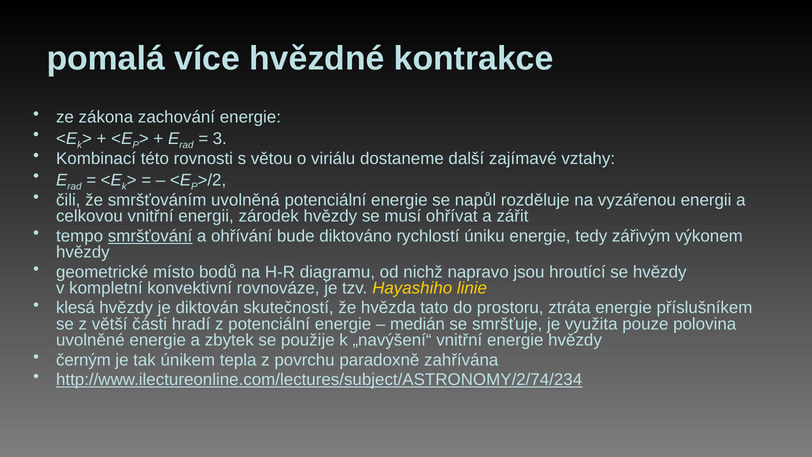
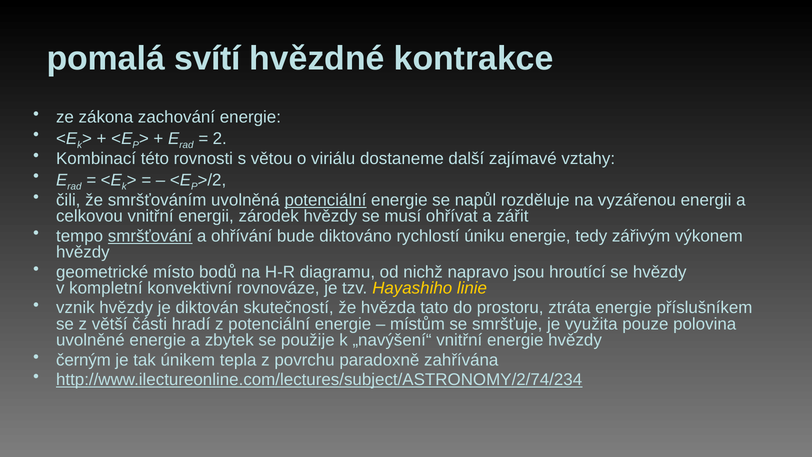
více: více -> svítí
3: 3 -> 2
potenciální at (325, 200) underline: none -> present
klesá: klesá -> vznik
medián: medián -> místům
